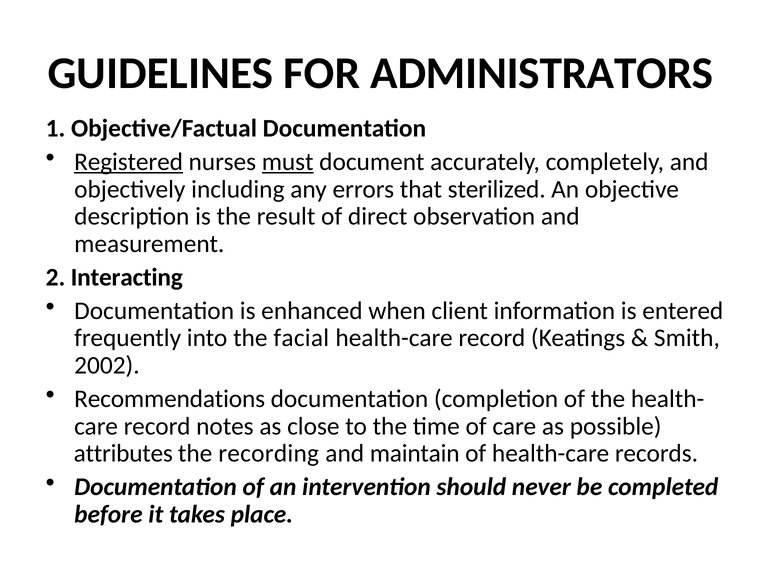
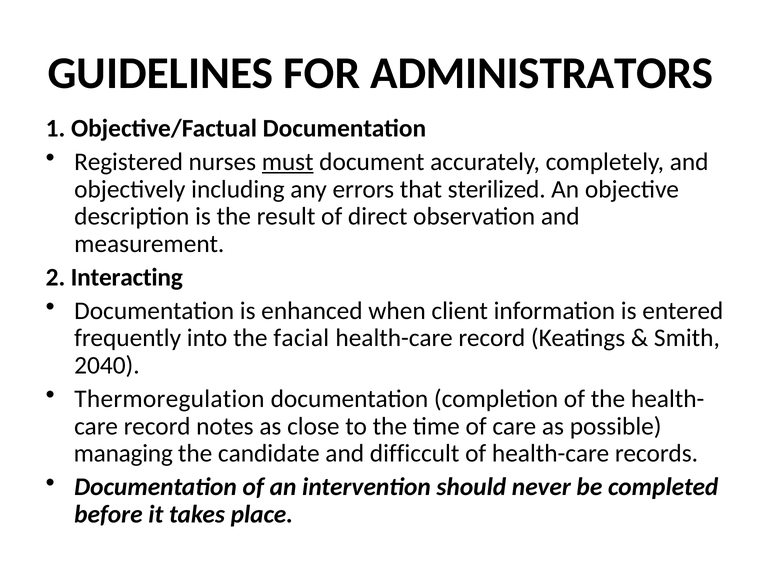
Registered underline: present -> none
2002: 2002 -> 2040
Recommendations: Recommendations -> Thermoregulation
attributes: attributes -> managing
recording: recording -> candidate
maintain: maintain -> difficcult
